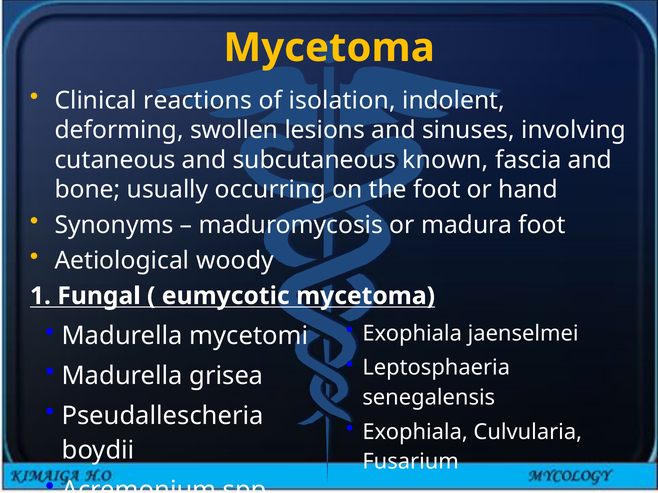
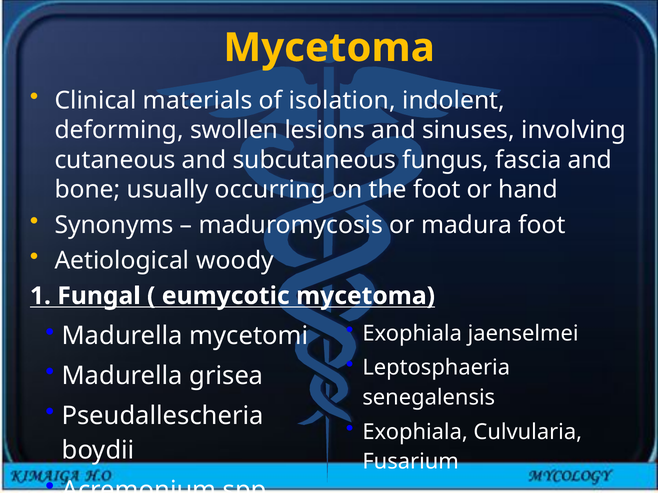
reactions: reactions -> materials
known: known -> fungus
